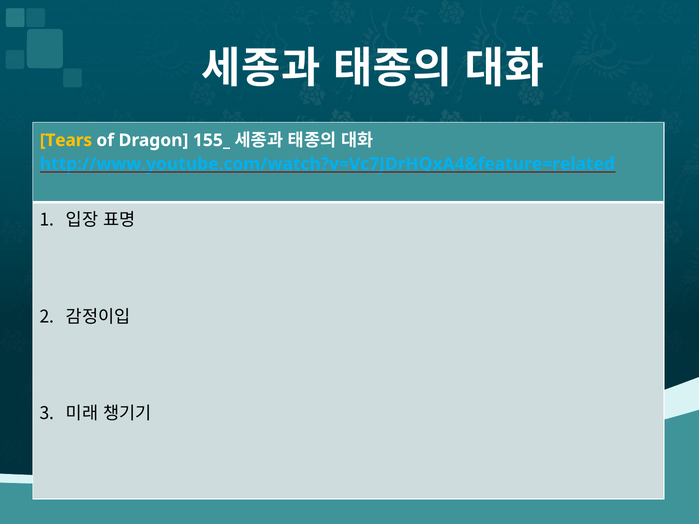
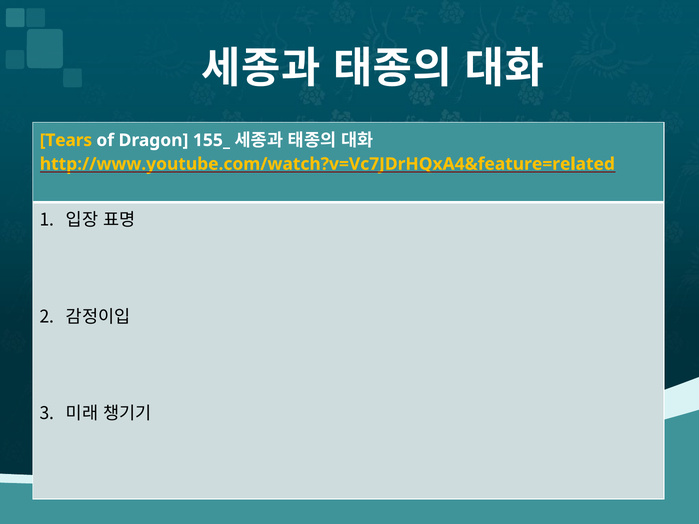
http://www.youtube.com/watch?v=Vc7JDrHQxA4&feature=related colour: light blue -> yellow
